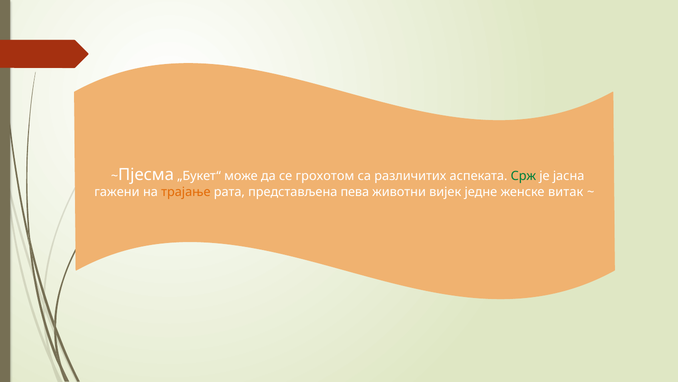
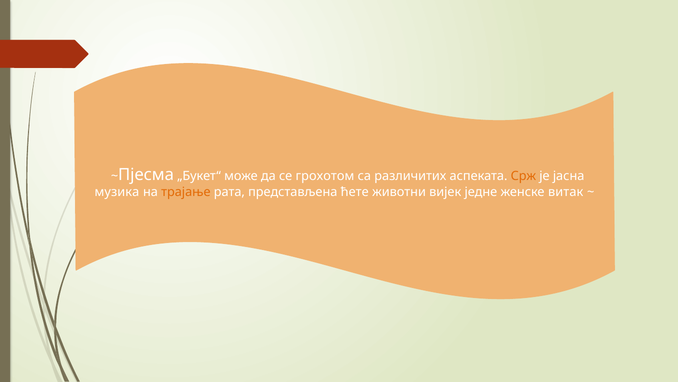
Срж colour: green -> orange
гажени: гажени -> музика
пева: пева -> ћете
